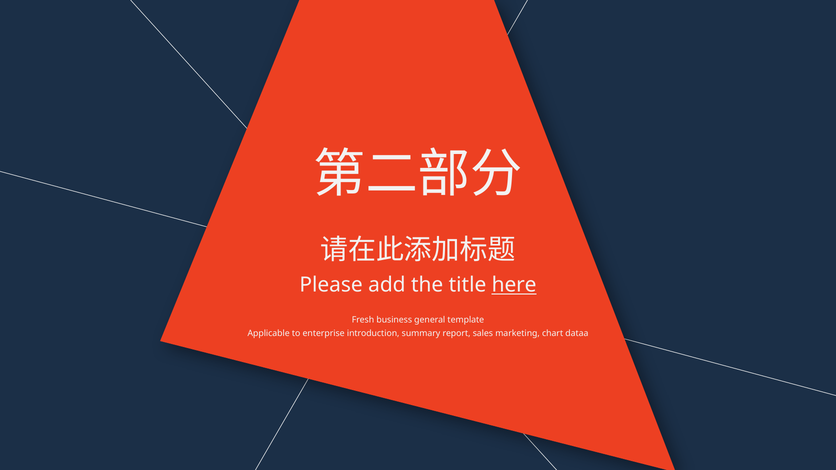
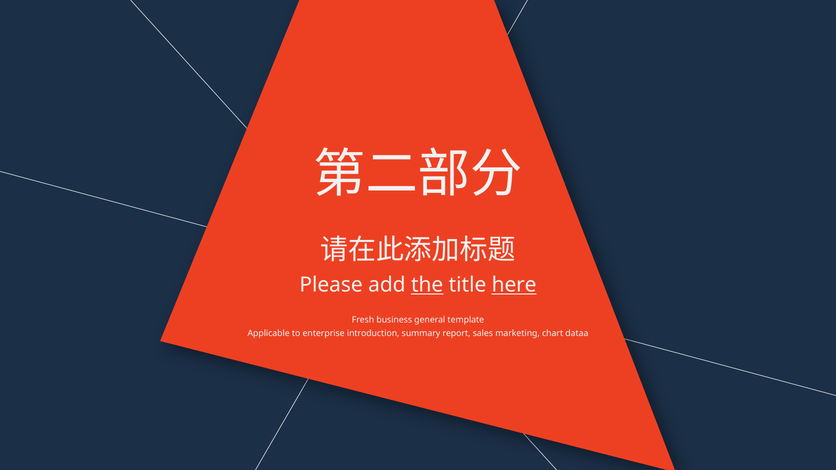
the underline: none -> present
